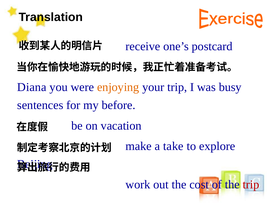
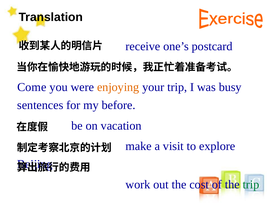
Diana: Diana -> Come
take: take -> visit
trip at (251, 185) colour: red -> green
